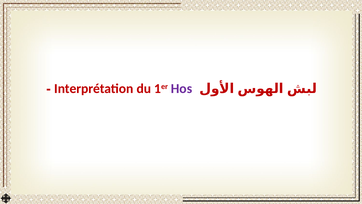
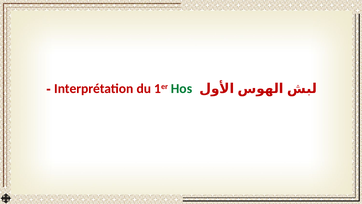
Hos colour: purple -> green
